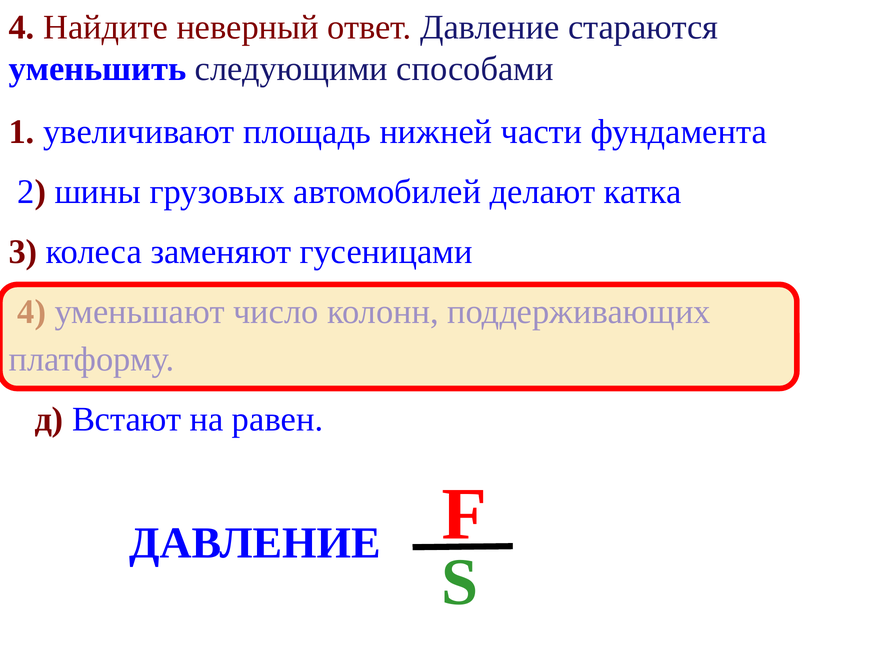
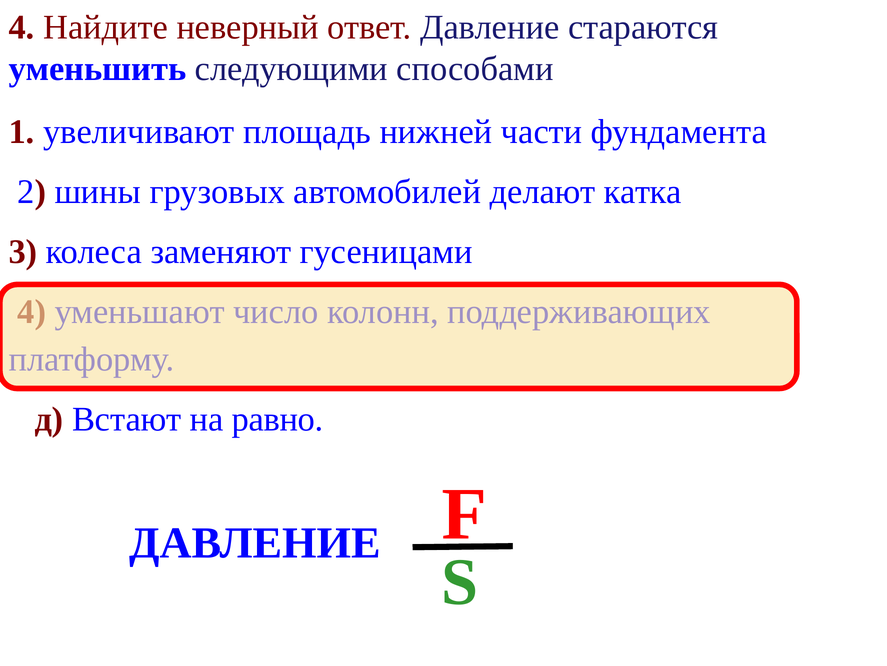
равен: равен -> равно
